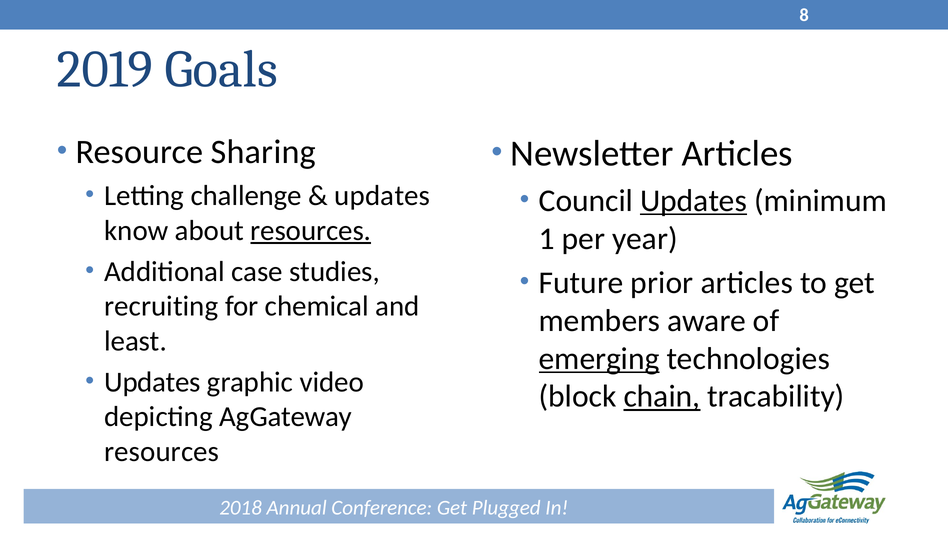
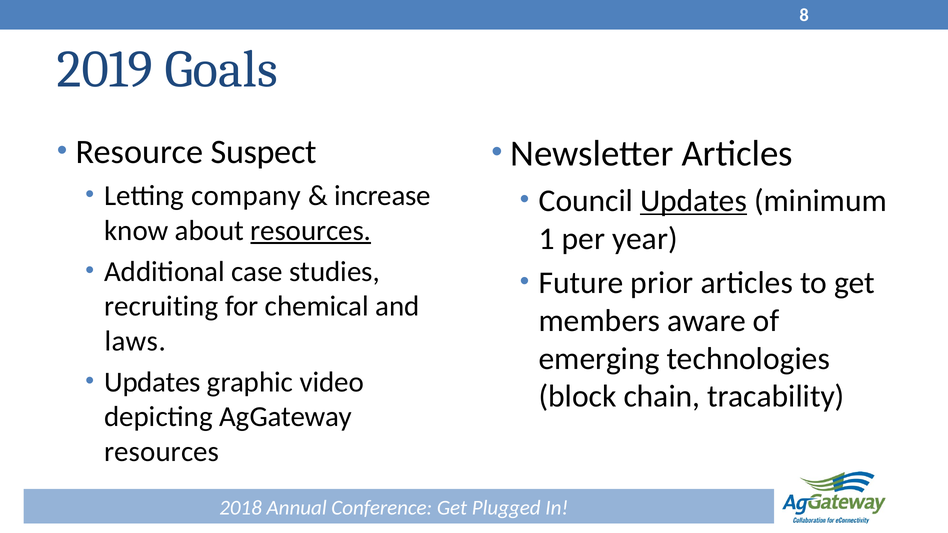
Sharing: Sharing -> Suspect
challenge: challenge -> company
updates at (382, 196): updates -> increase
least: least -> laws
emerging underline: present -> none
chain underline: present -> none
